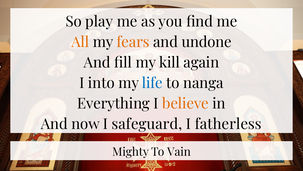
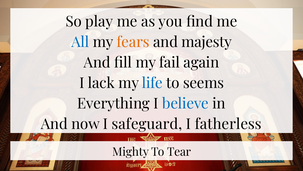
All colour: orange -> blue
undone: undone -> majesty
kill: kill -> fail
into: into -> lack
nanga: nanga -> seems
believe colour: orange -> blue
Vain: Vain -> Tear
